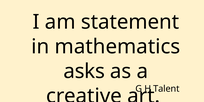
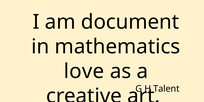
statement: statement -> document
asks: asks -> love
